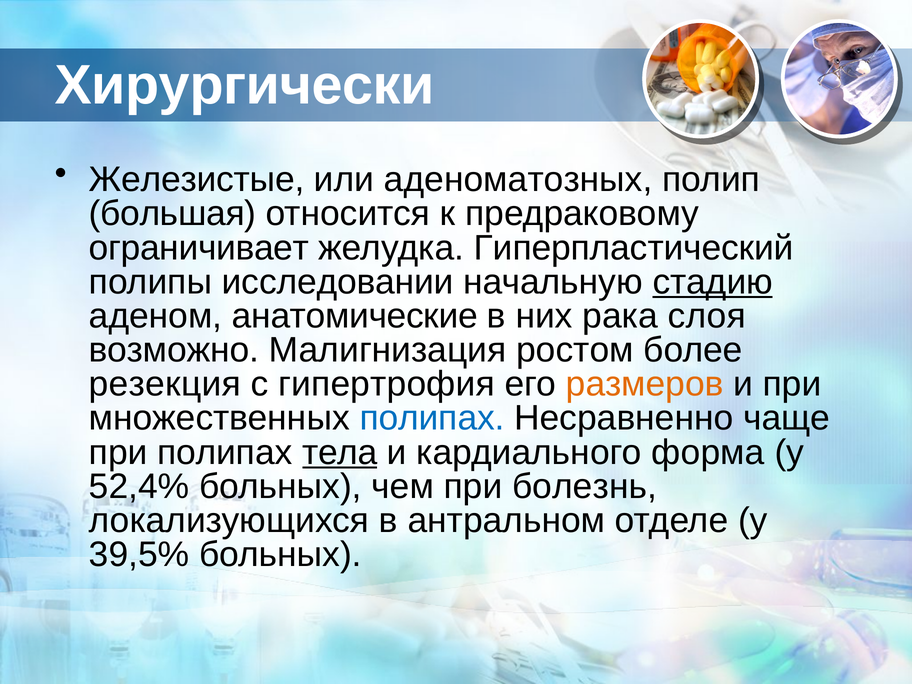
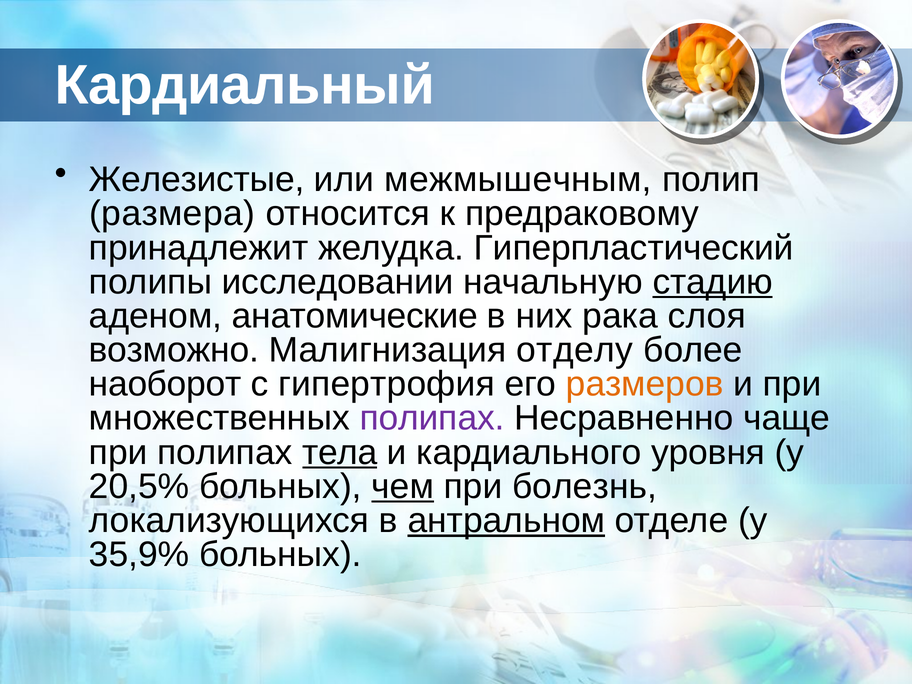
Хирургически: Хирургически -> Кардиальный
аденоматозных: аденоматозных -> межмышечным
большая: большая -> размера
ограничивает: ограничивает -> принадлежит
ростом: ростом -> отделу
резекция: резекция -> наоборот
полипах at (432, 418) colour: blue -> purple
форма: форма -> уровня
52,4%: 52,4% -> 20,5%
чем underline: none -> present
антральном underline: none -> present
39,5%: 39,5% -> 35,9%
